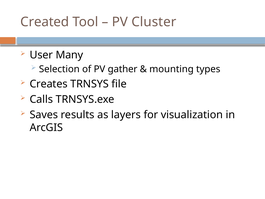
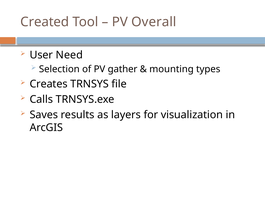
Cluster: Cluster -> Overall
Many: Many -> Need
